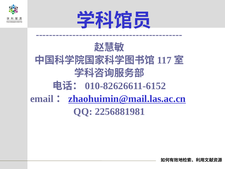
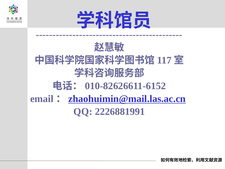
2256881981: 2256881981 -> 2226881991
